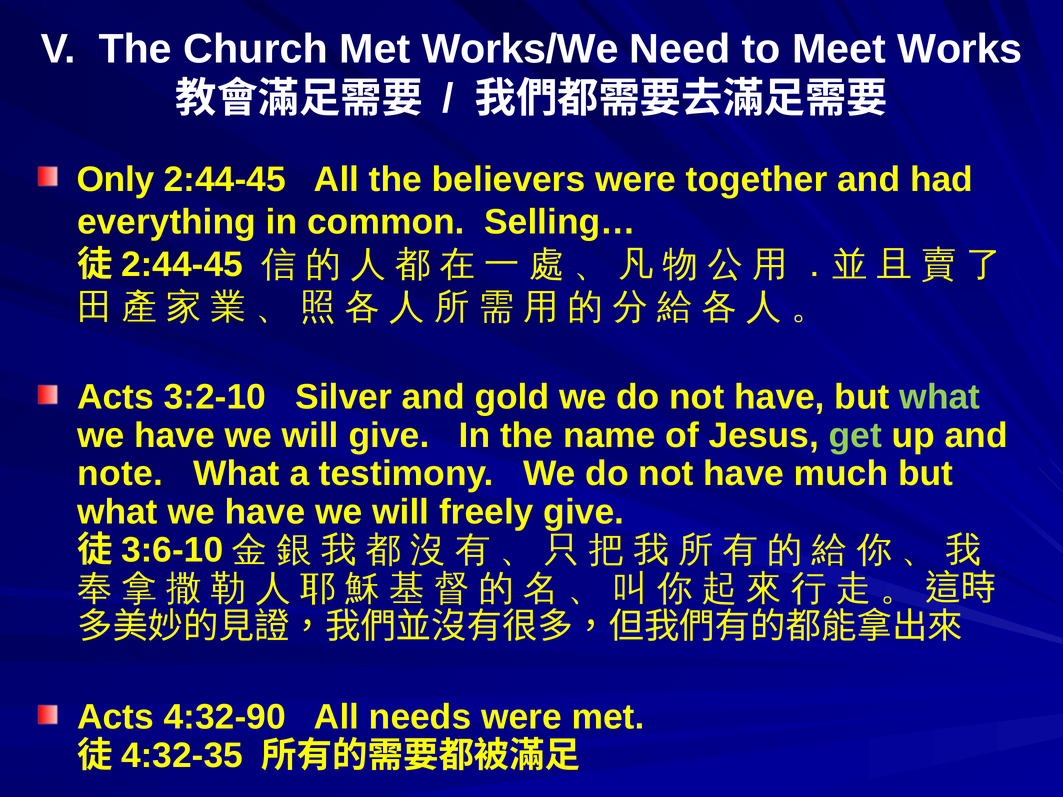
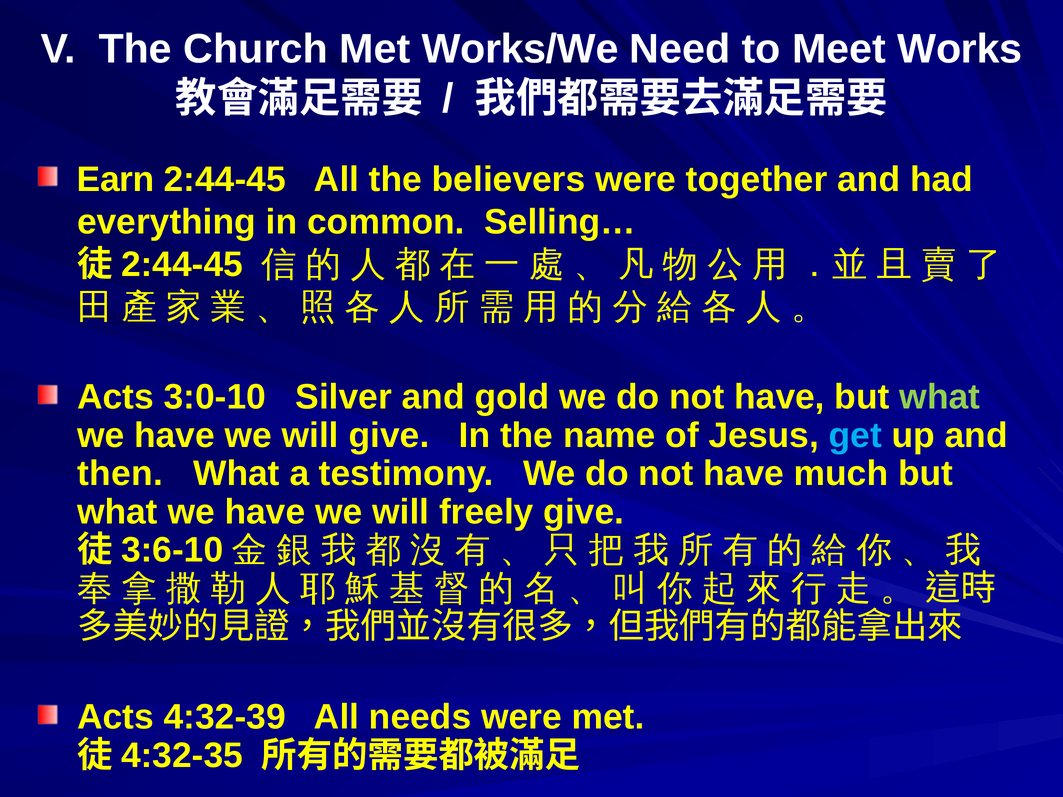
Only: Only -> Earn
3:2-10: 3:2-10 -> 3:0-10
get colour: light green -> light blue
note: note -> then
4:32-90: 4:32-90 -> 4:32-39
